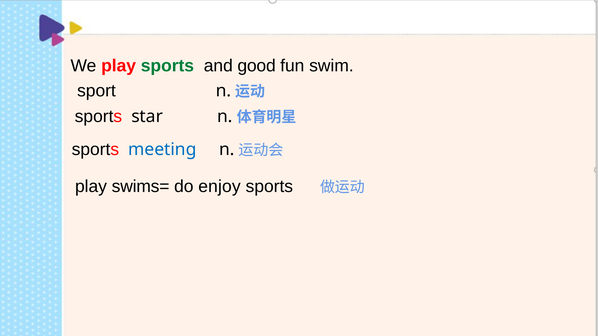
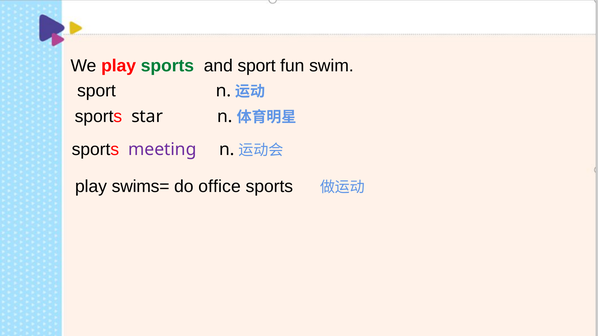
and good: good -> sport
meeting colour: blue -> purple
enjoy: enjoy -> office
